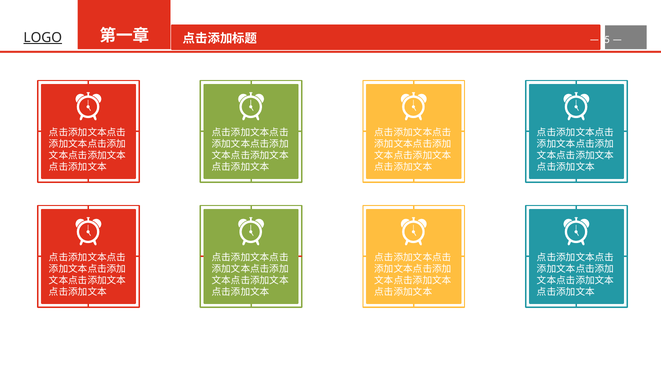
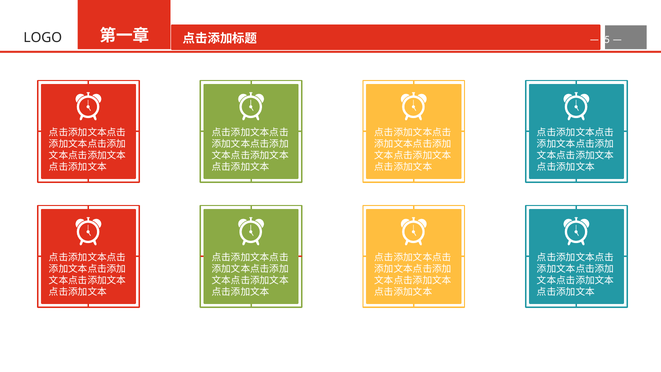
LOGO underline: present -> none
